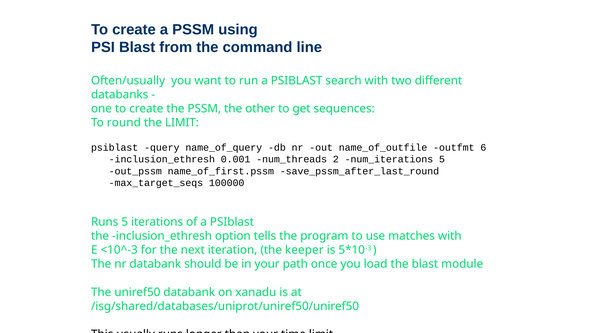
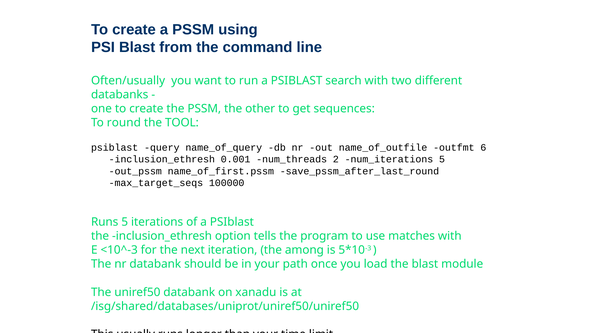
the LIMIT: LIMIT -> TOOL
keeper: keeper -> among
